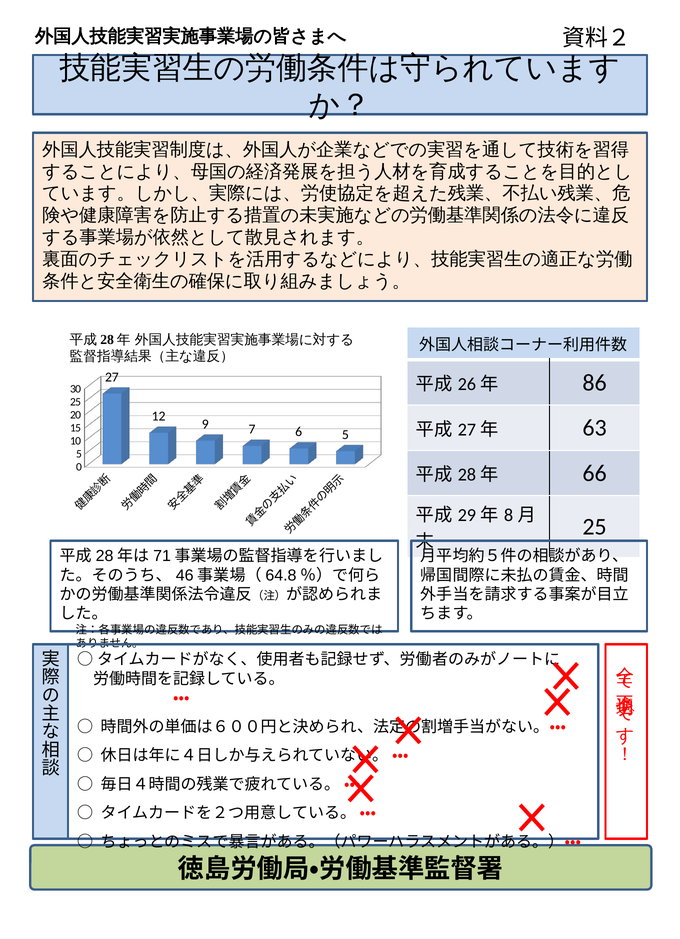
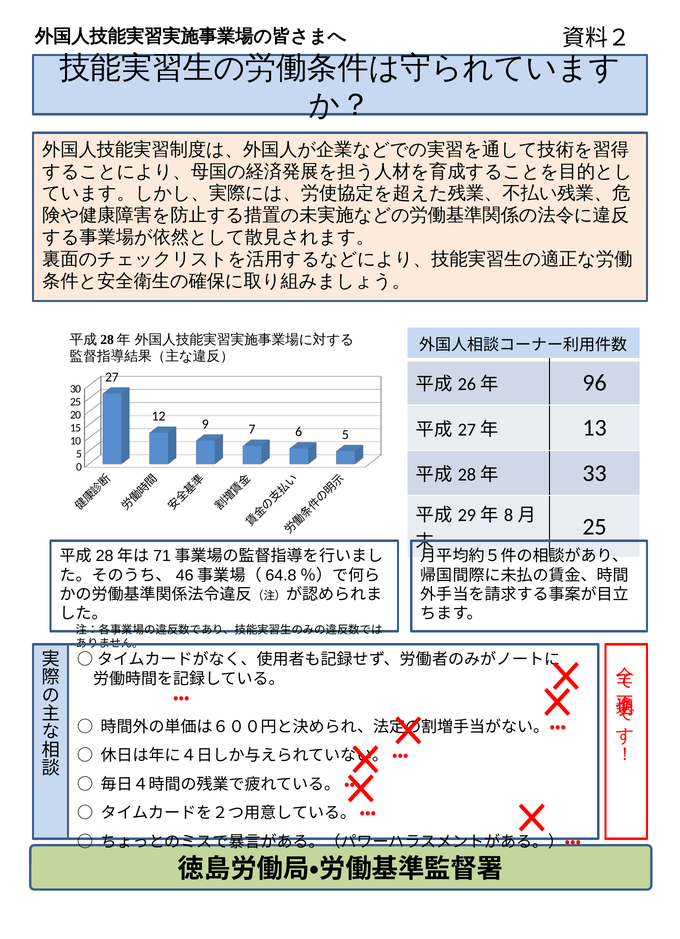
86: 86 -> 96
63: 63 -> 13
66: 66 -> 33
